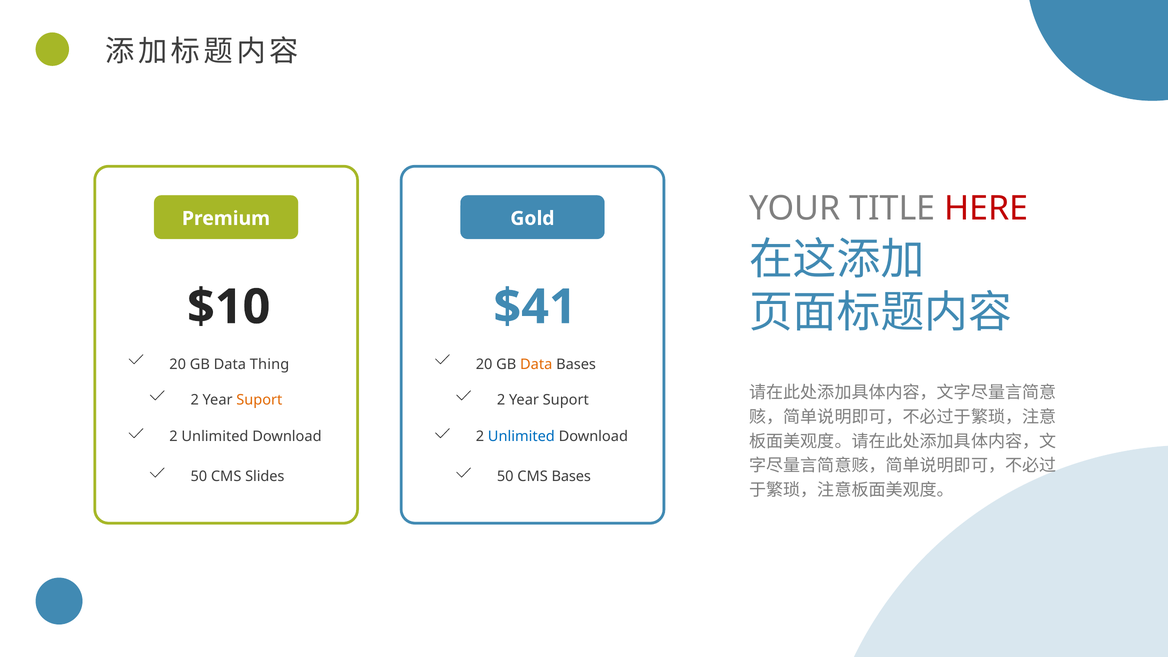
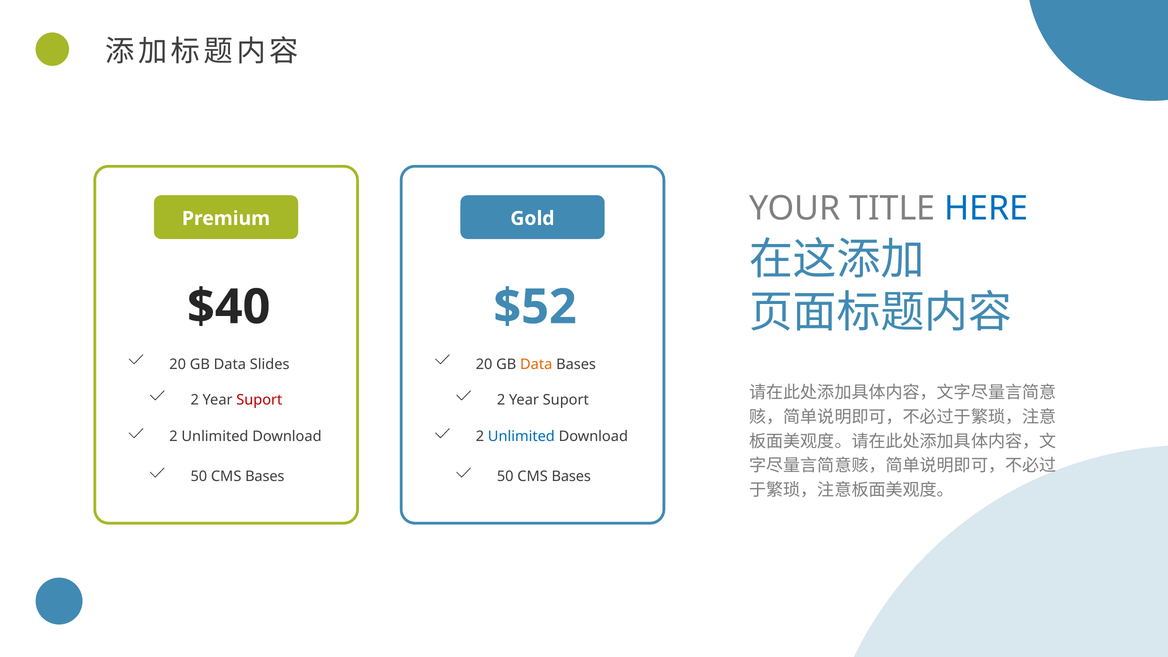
HERE colour: red -> blue
$10: $10 -> $40
$41: $41 -> $52
Thing: Thing -> Slides
Suport at (259, 400) colour: orange -> red
Slides at (265, 476): Slides -> Bases
